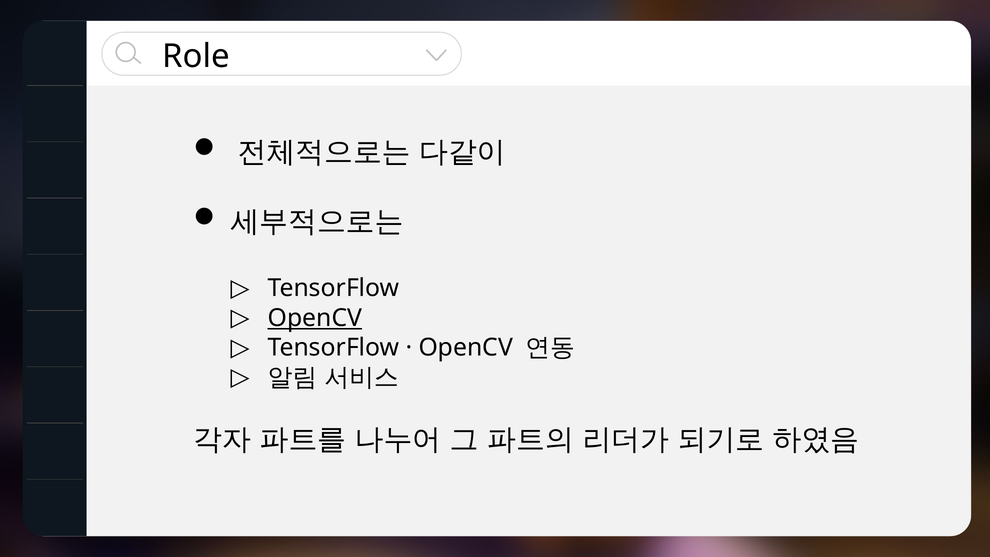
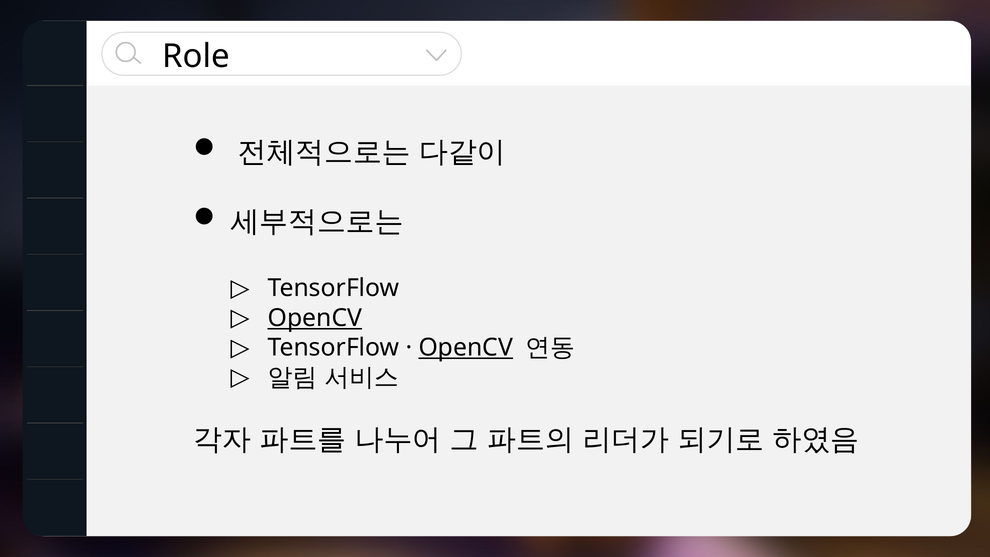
OpenCV at (466, 348) underline: none -> present
